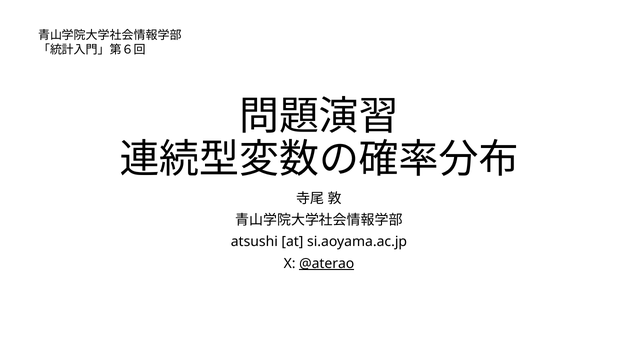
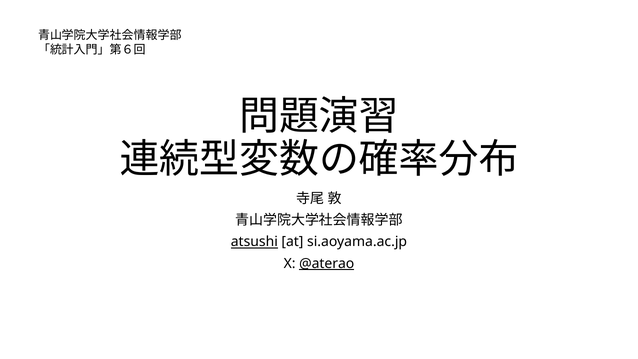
atsushi underline: none -> present
